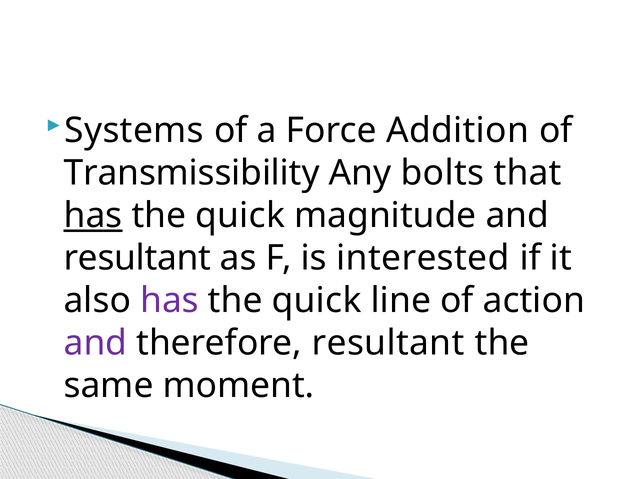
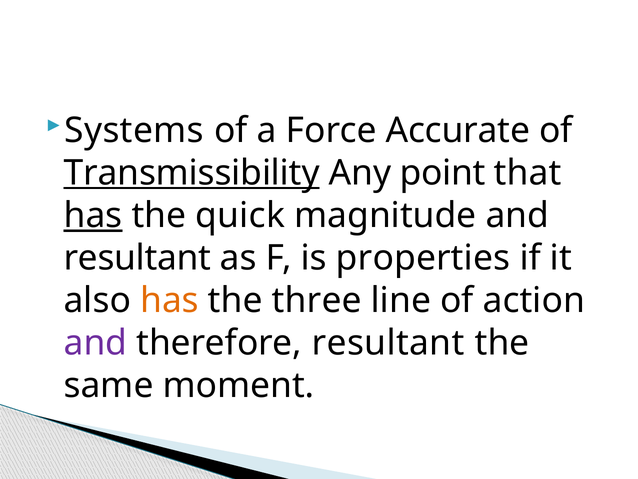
Addition: Addition -> Accurate
Transmissibility underline: none -> present
bolts: bolts -> point
interested: interested -> properties
has at (170, 300) colour: purple -> orange
quick at (317, 300): quick -> three
